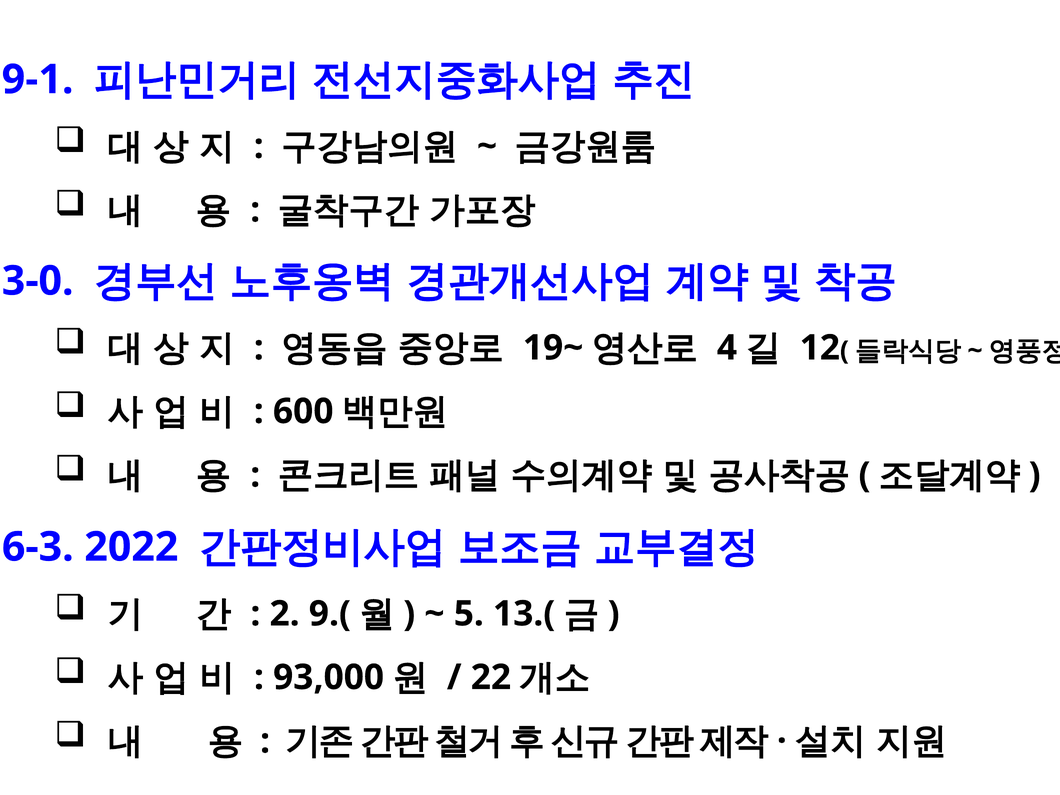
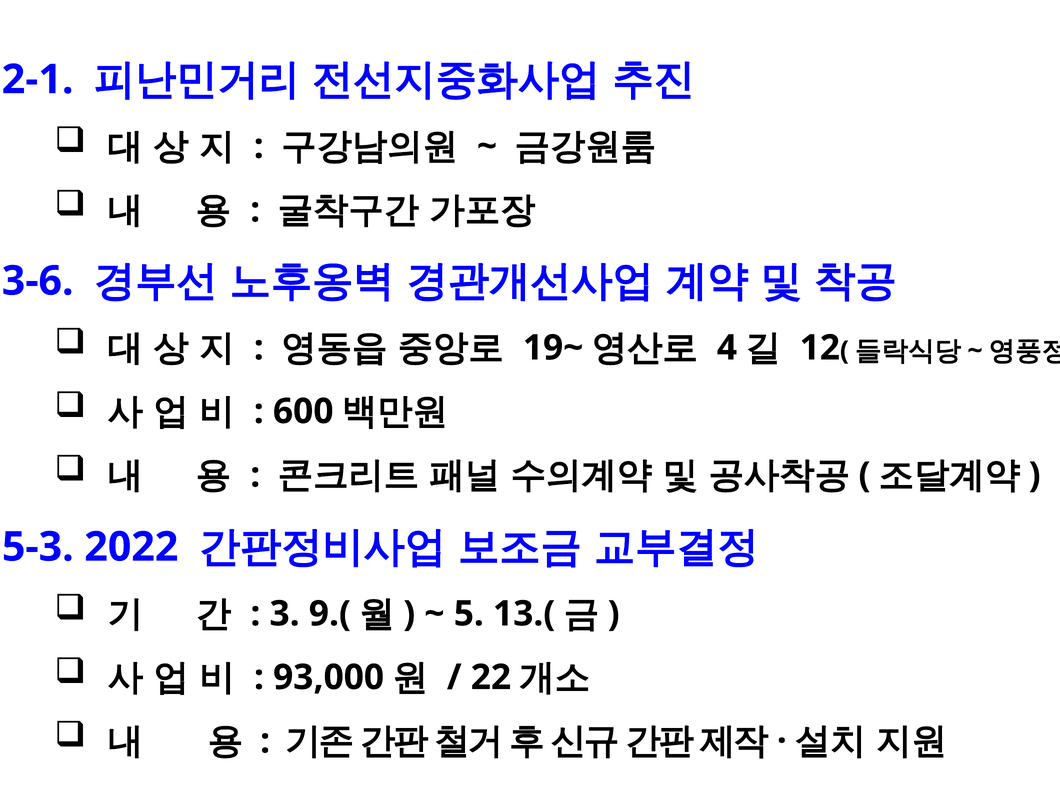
9-1: 9-1 -> 2-1
3-0: 3-0 -> 3-6
6-3: 6-3 -> 5-3
2: 2 -> 3
